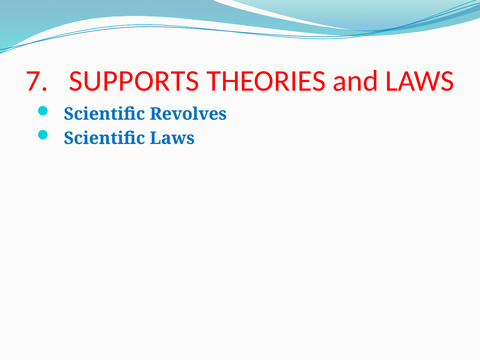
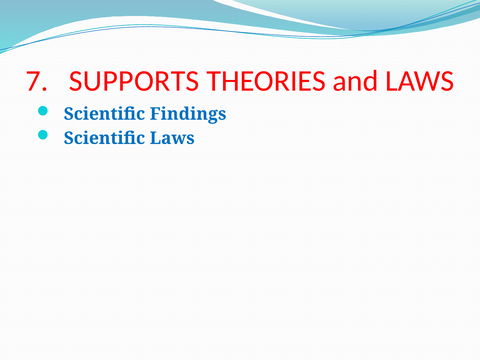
Revolves: Revolves -> Findings
